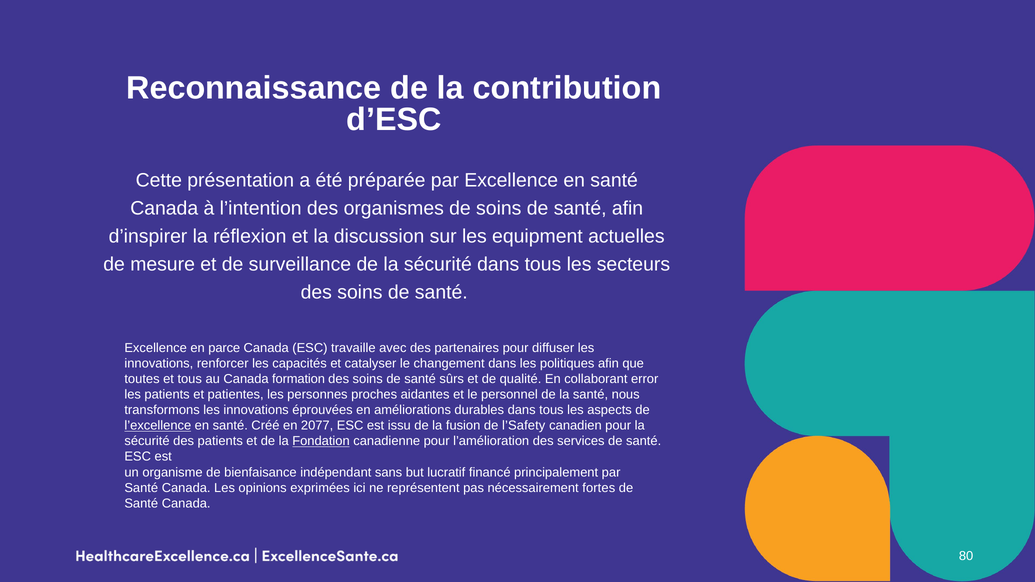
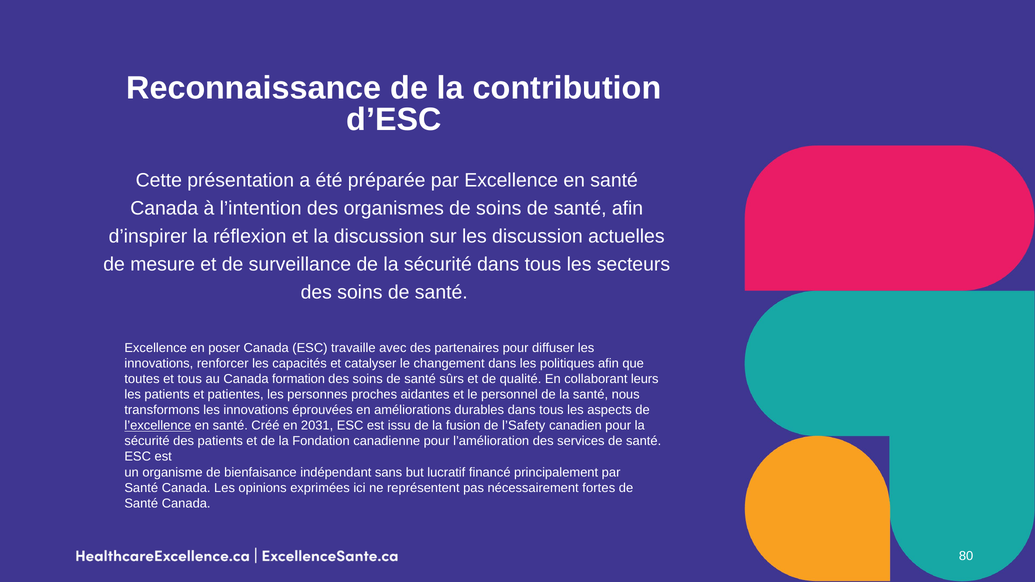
les equipment: equipment -> discussion
parce: parce -> poser
error: error -> leurs
2077: 2077 -> 2031
Fondation underline: present -> none
